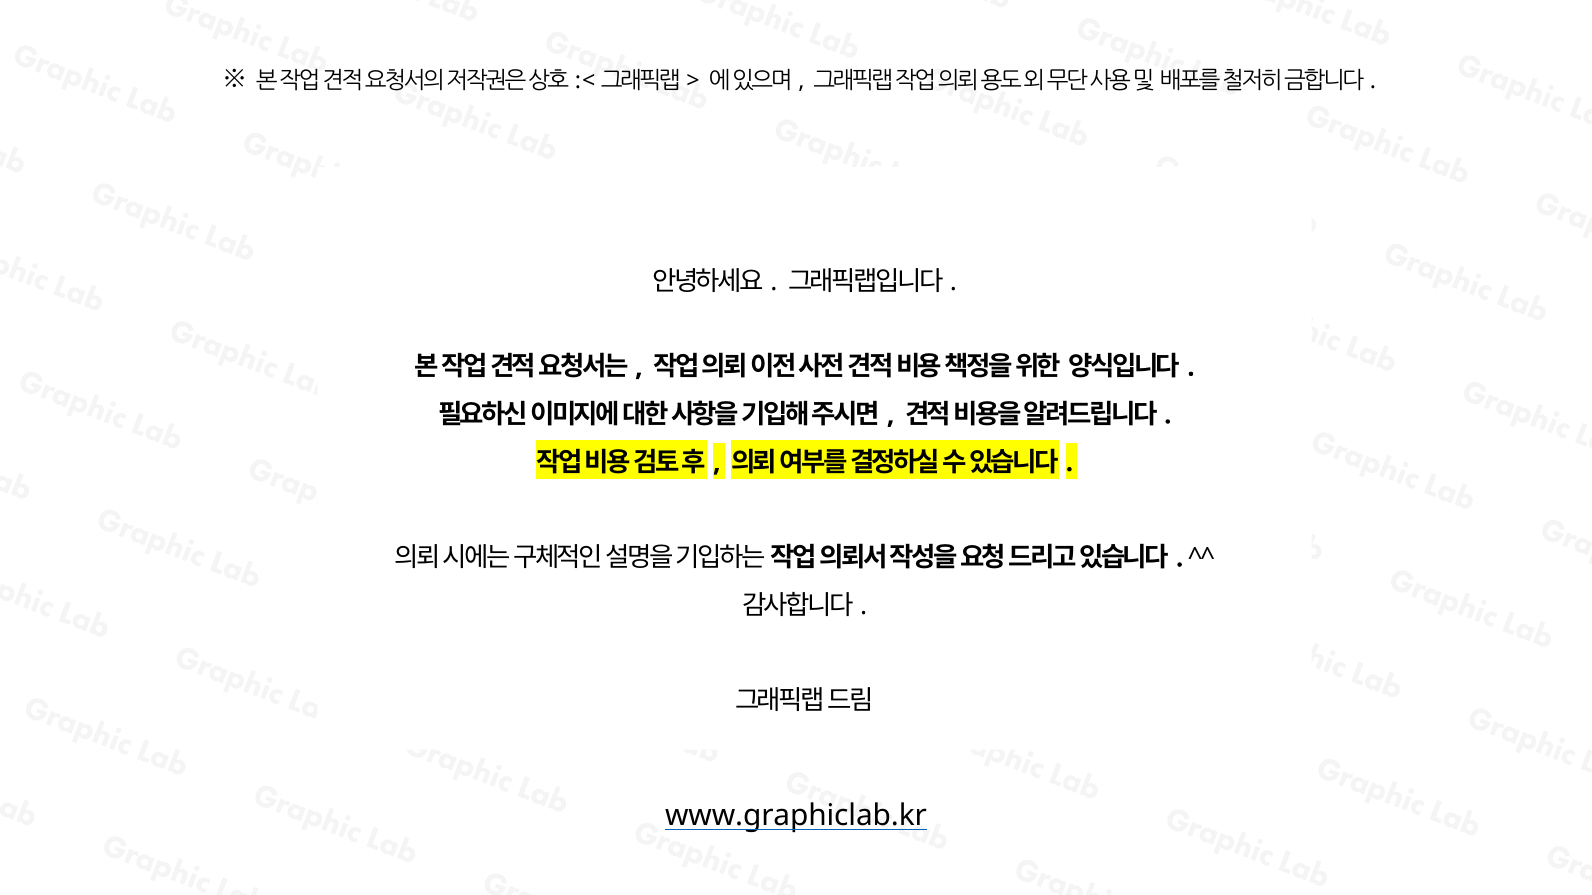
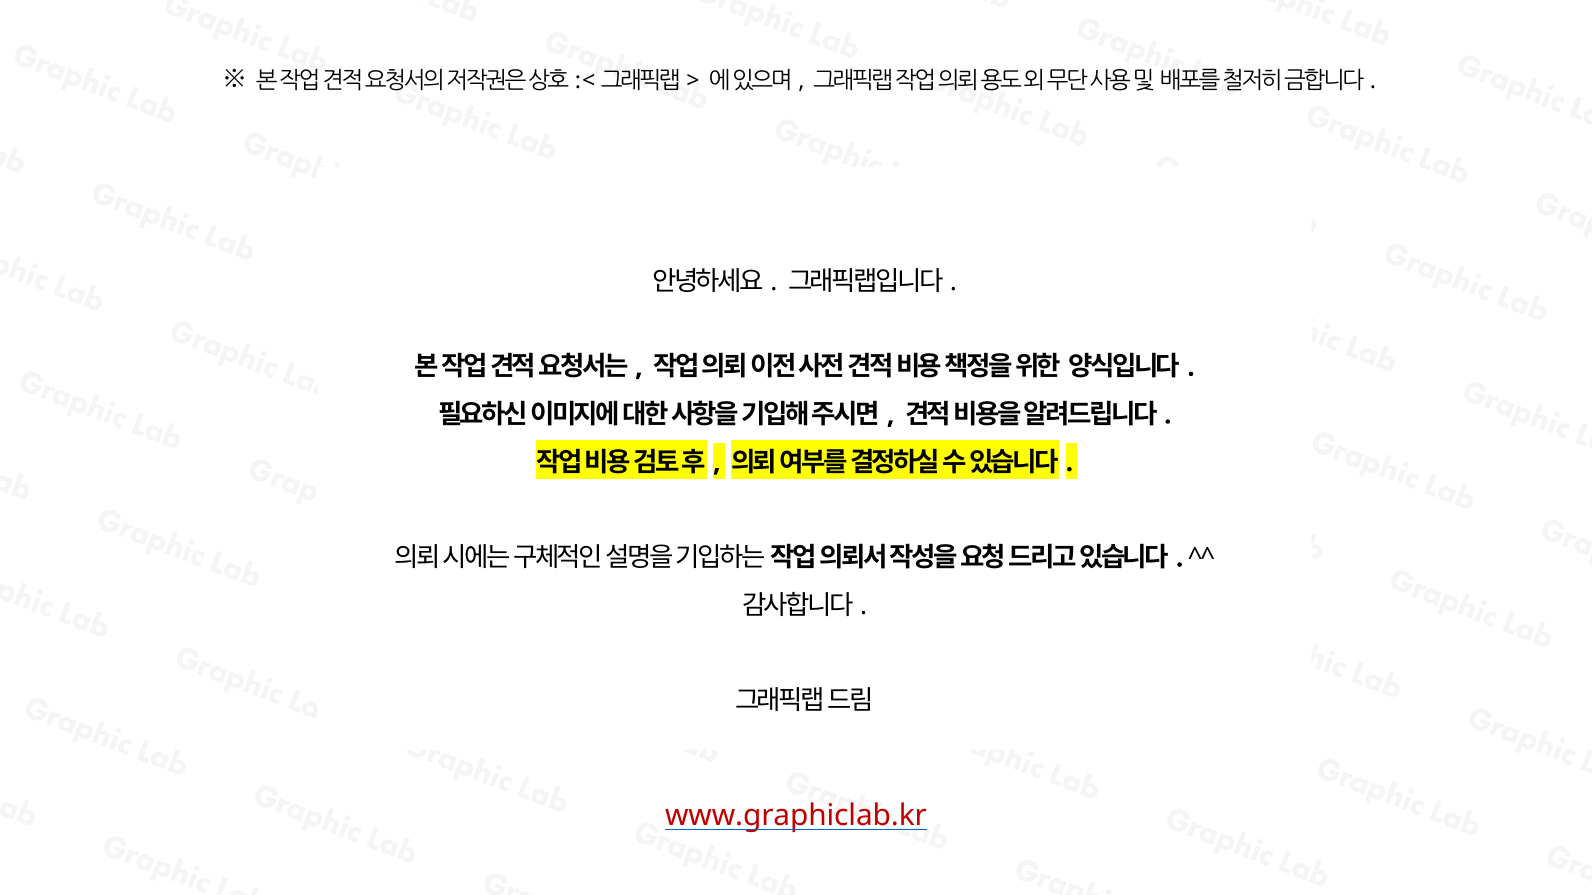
www.graphiclab.kr colour: black -> red
